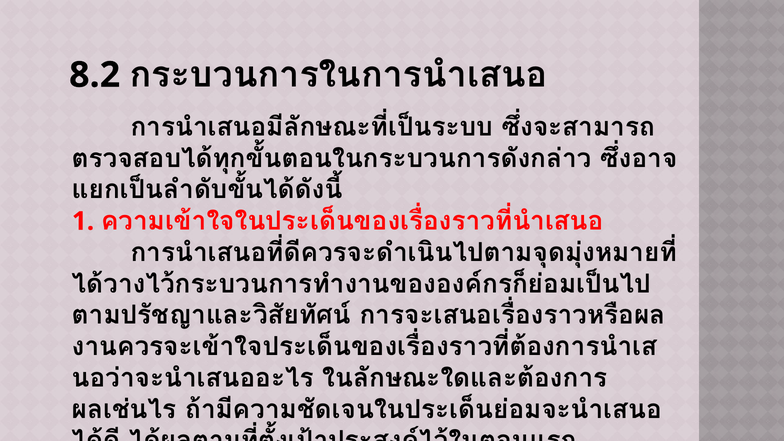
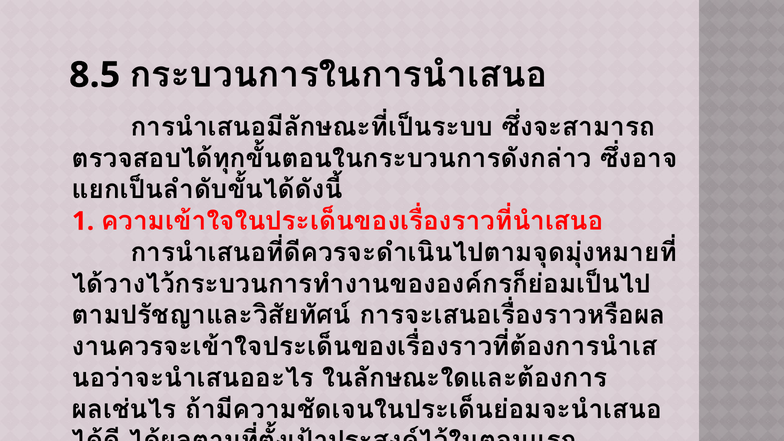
8.2: 8.2 -> 8.5
